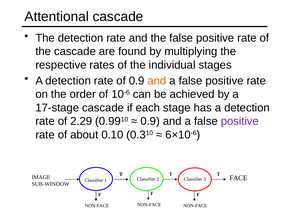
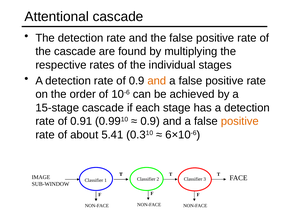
17-stage: 17-stage -> 15-stage
2.29: 2.29 -> 0.91
positive at (240, 121) colour: purple -> orange
0.10: 0.10 -> 5.41
